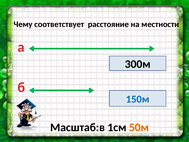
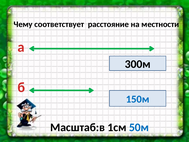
50м colour: orange -> blue
